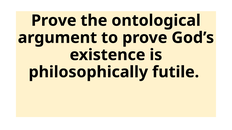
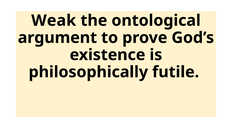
Prove at (54, 21): Prove -> Weak
